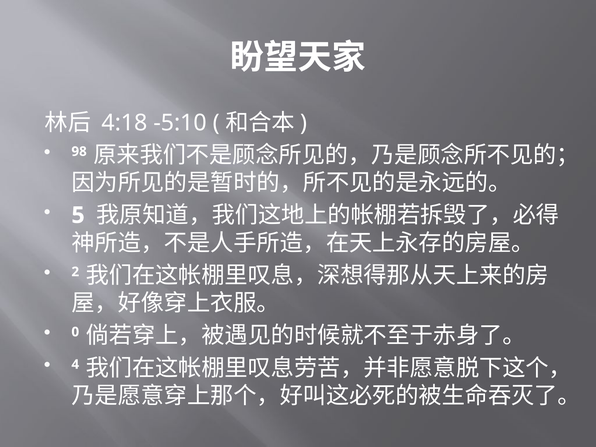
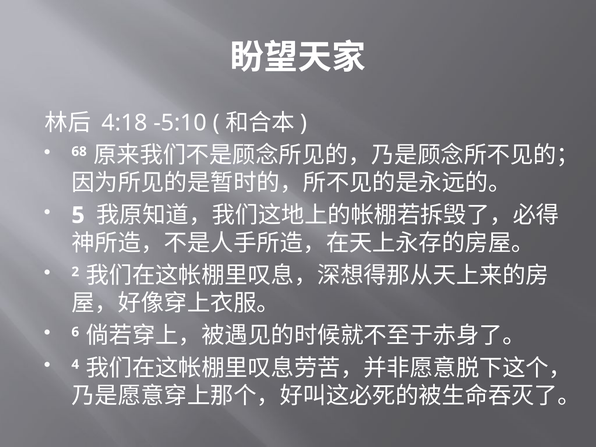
98: 98 -> 68
0: 0 -> 6
